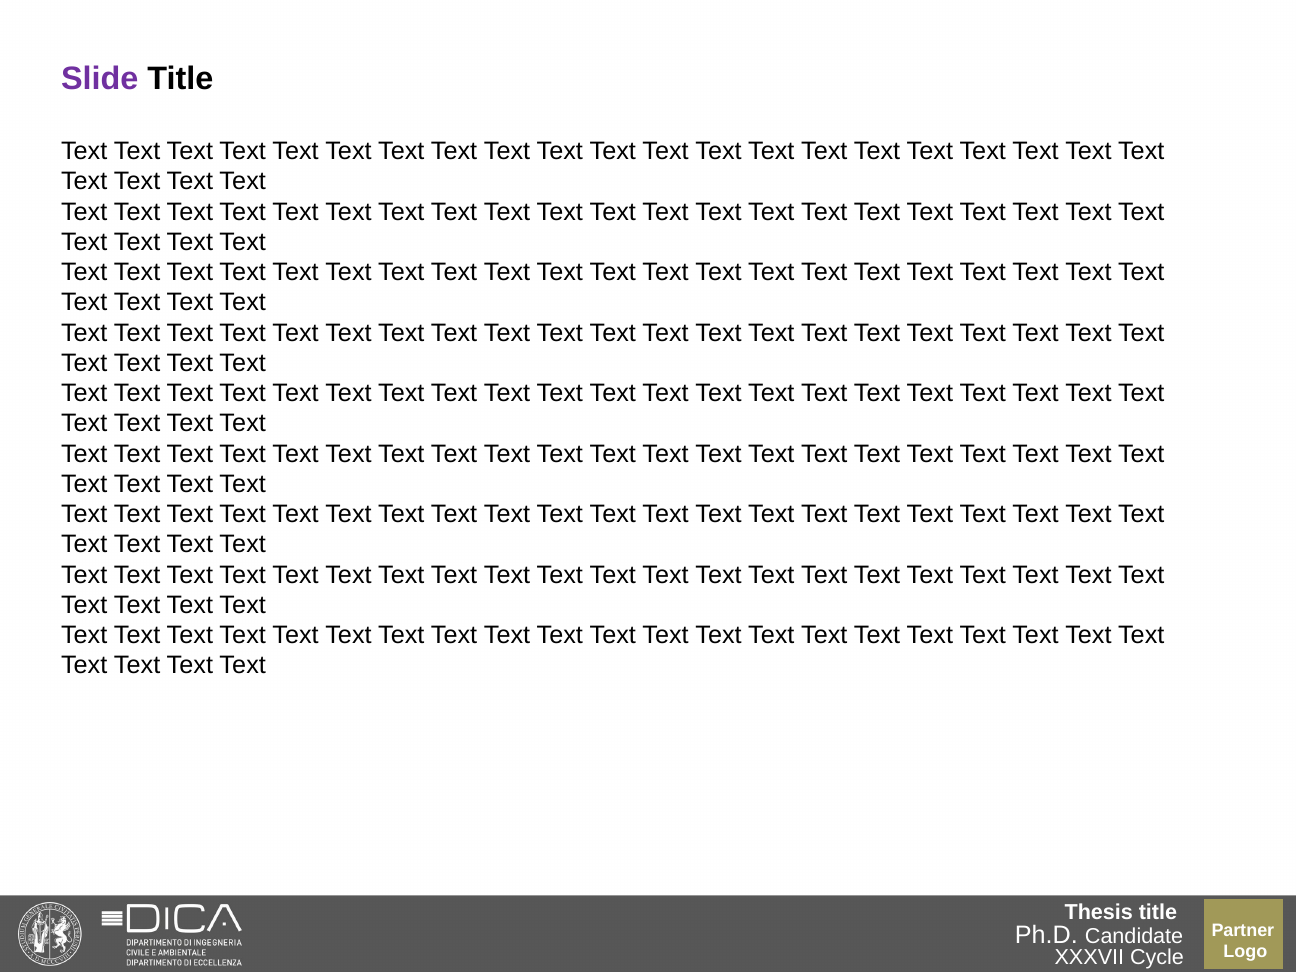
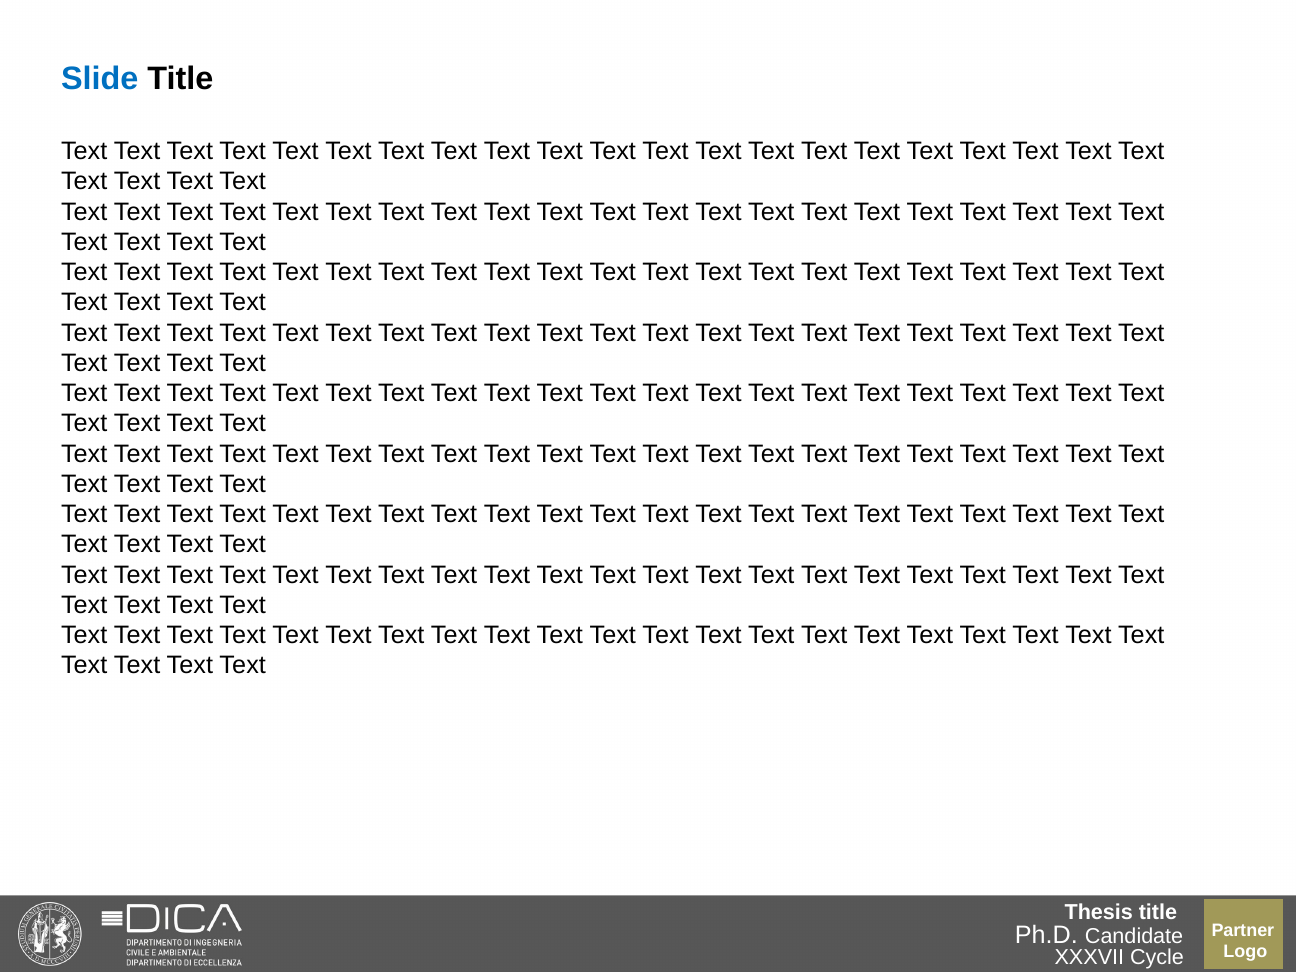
Slide colour: purple -> blue
